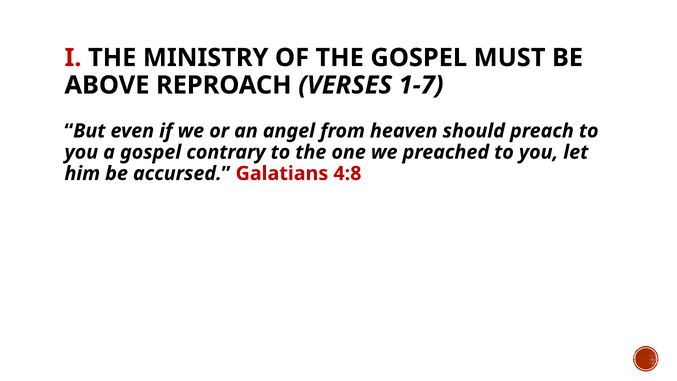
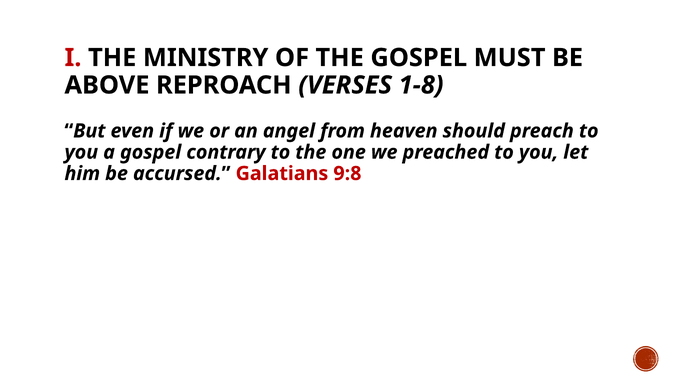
1-7: 1-7 -> 1-8
4:8: 4:8 -> 9:8
